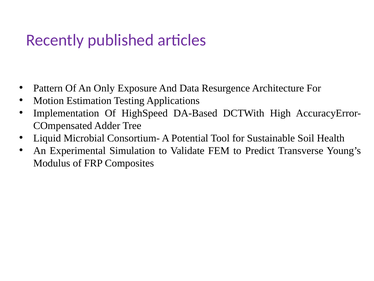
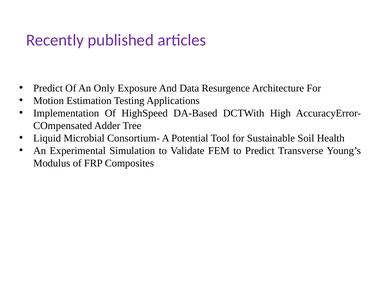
Pattern at (48, 88): Pattern -> Predict
